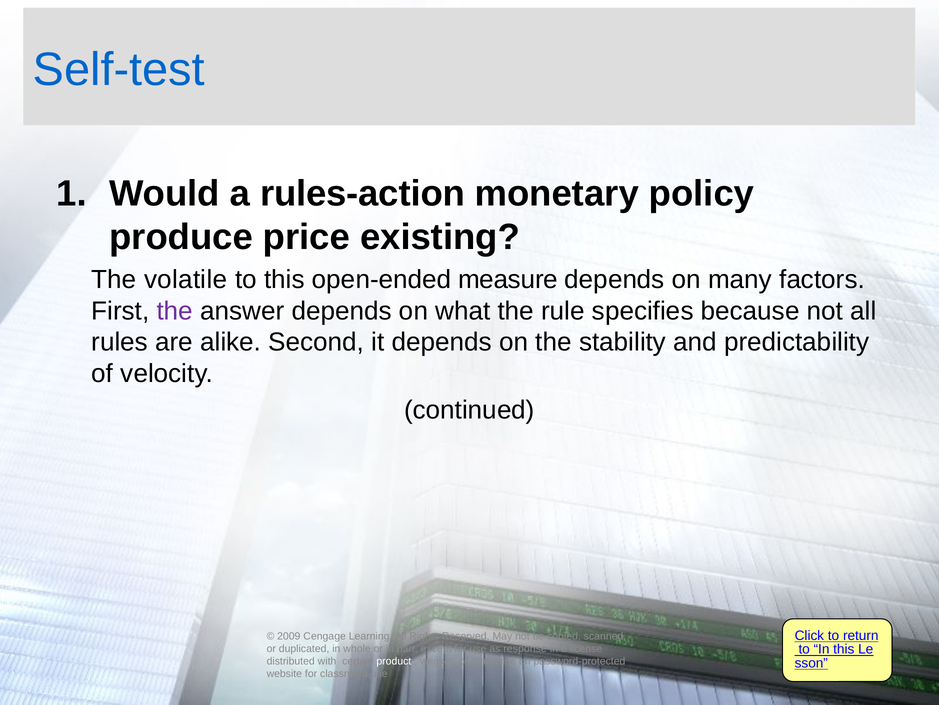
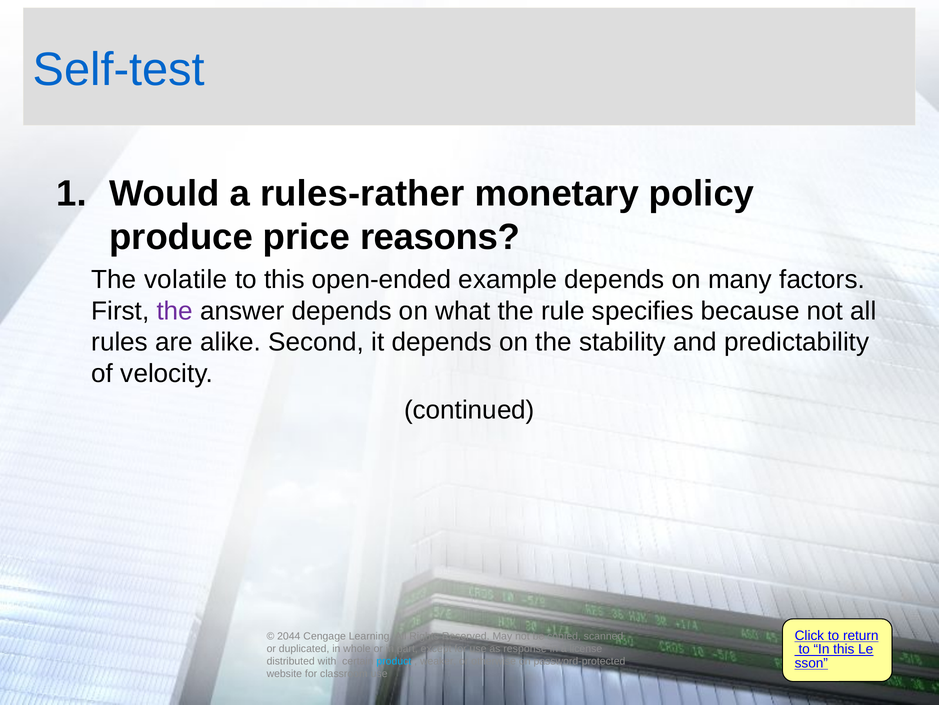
rules-action: rules-action -> rules-rather
existing: existing -> reasons
measure: measure -> example
2009: 2009 -> 2044
product colour: white -> light blue
